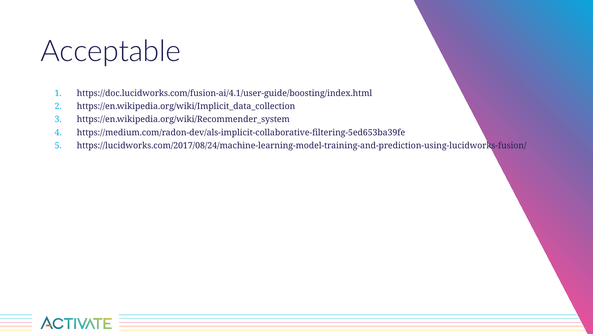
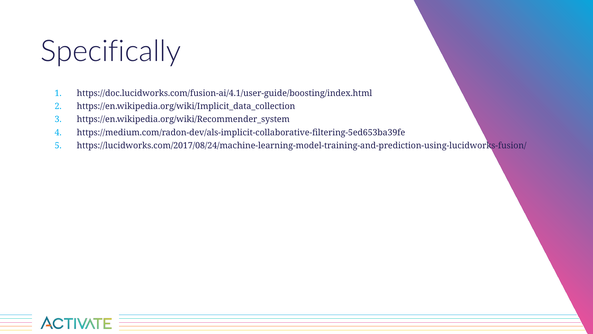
Acceptable: Acceptable -> Specifically
